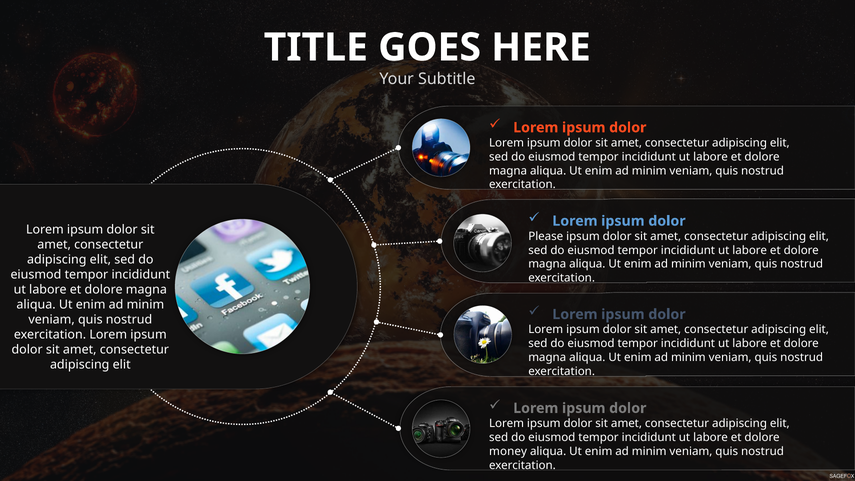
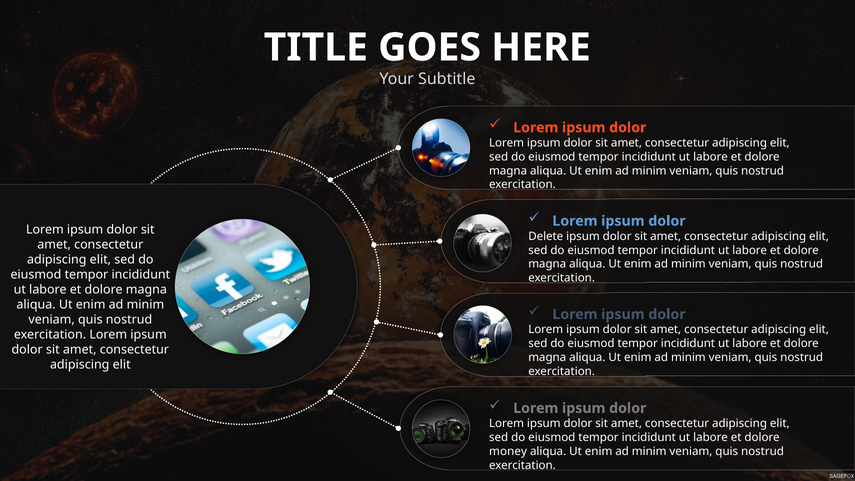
Please: Please -> Delete
